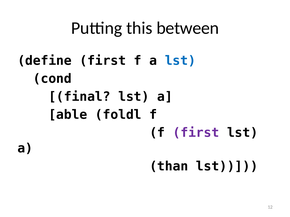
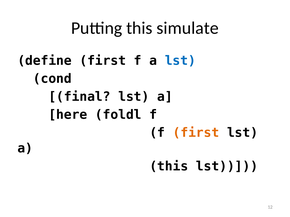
between: between -> simulate
able: able -> here
first at (196, 133) colour: purple -> orange
than at (169, 167): than -> this
